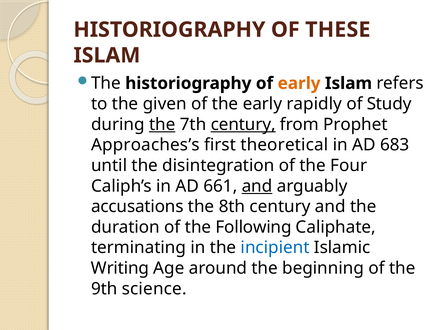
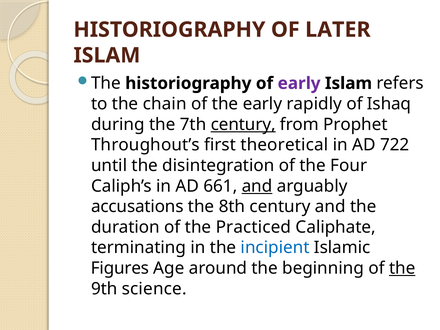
THESE: THESE -> LATER
early at (299, 83) colour: orange -> purple
given: given -> chain
Study: Study -> Ishaq
the at (162, 124) underline: present -> none
Approaches’s: Approaches’s -> Throughout’s
683: 683 -> 722
Following: Following -> Practiced
Writing: Writing -> Figures
the at (402, 268) underline: none -> present
